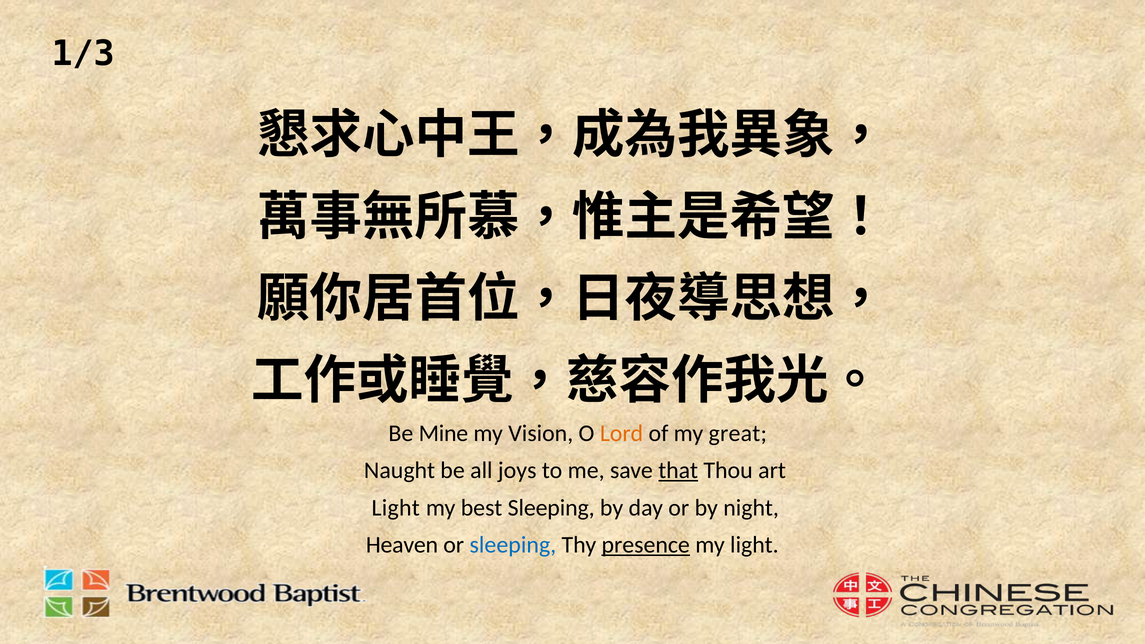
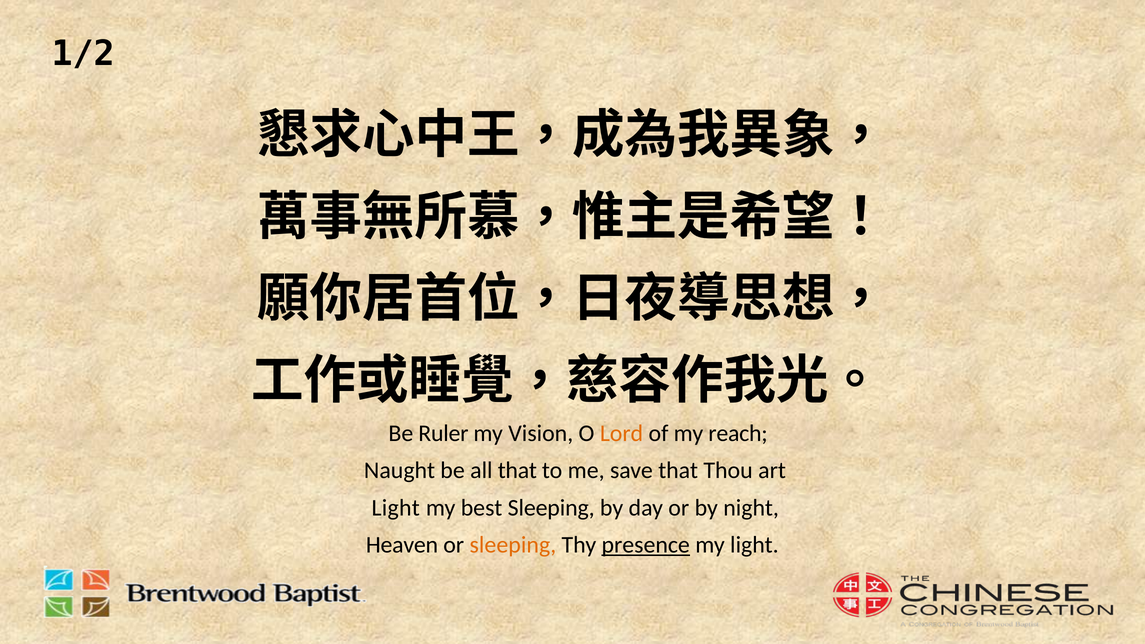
1/3: 1/3 -> 1/2
Mine: Mine -> Ruler
great: great -> reach
all joys: joys -> that
that at (678, 470) underline: present -> none
sleeping at (513, 545) colour: blue -> orange
